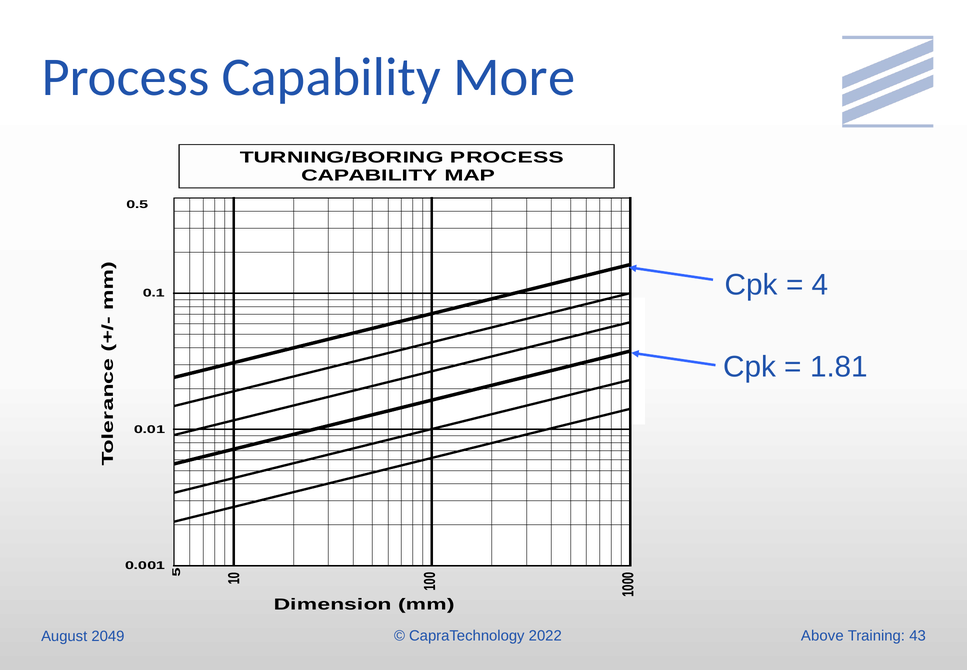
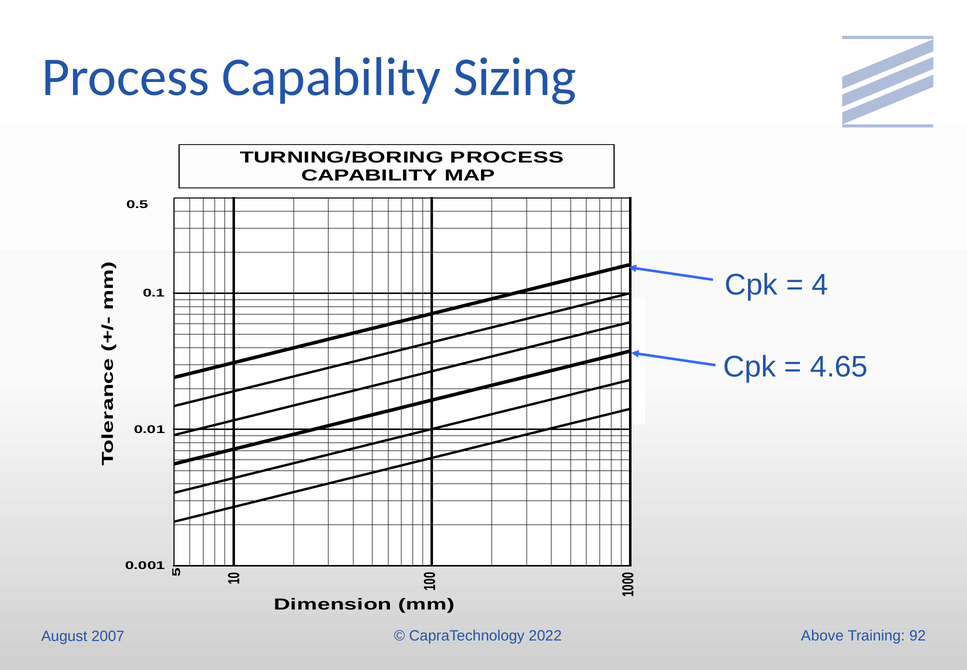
More: More -> Sizing
1.81: 1.81 -> 4.65
2049: 2049 -> 2007
43: 43 -> 92
